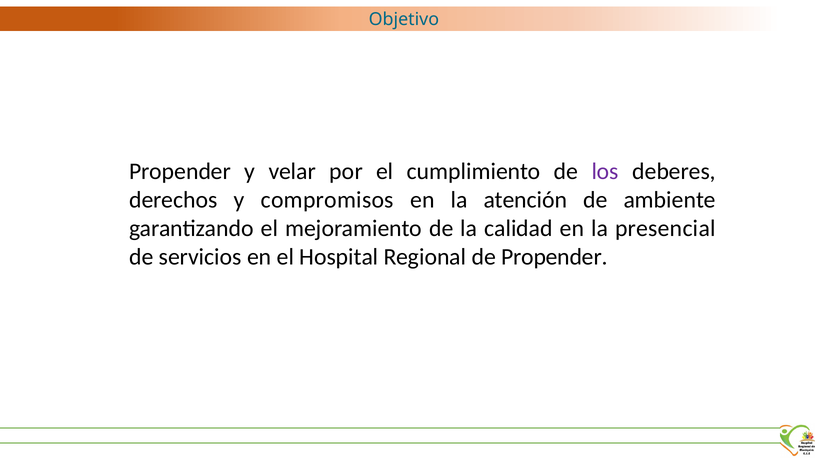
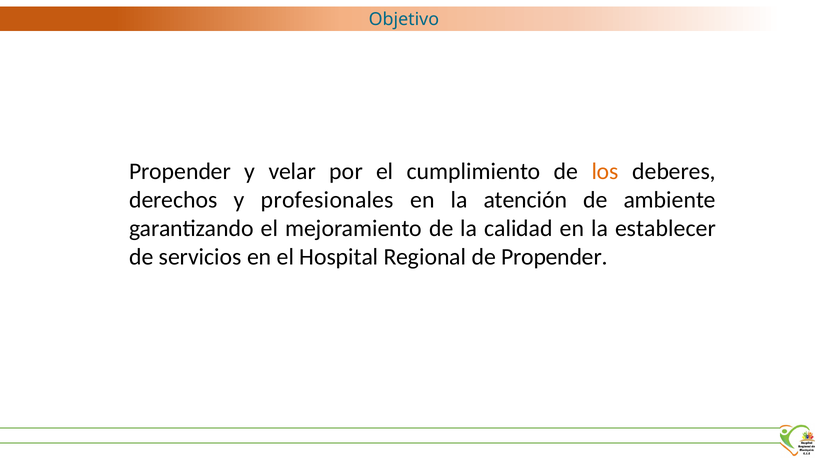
los colour: purple -> orange
compromisos: compromisos -> profesionales
presencial: presencial -> establecer
